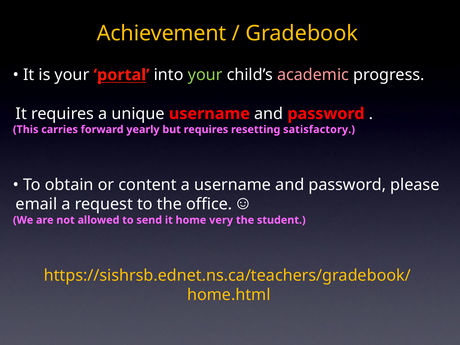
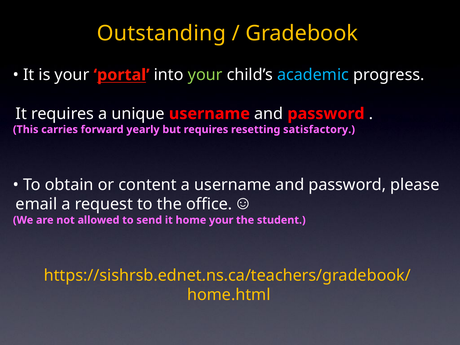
Achievement: Achievement -> Outstanding
academic colour: pink -> light blue
home very: very -> your
